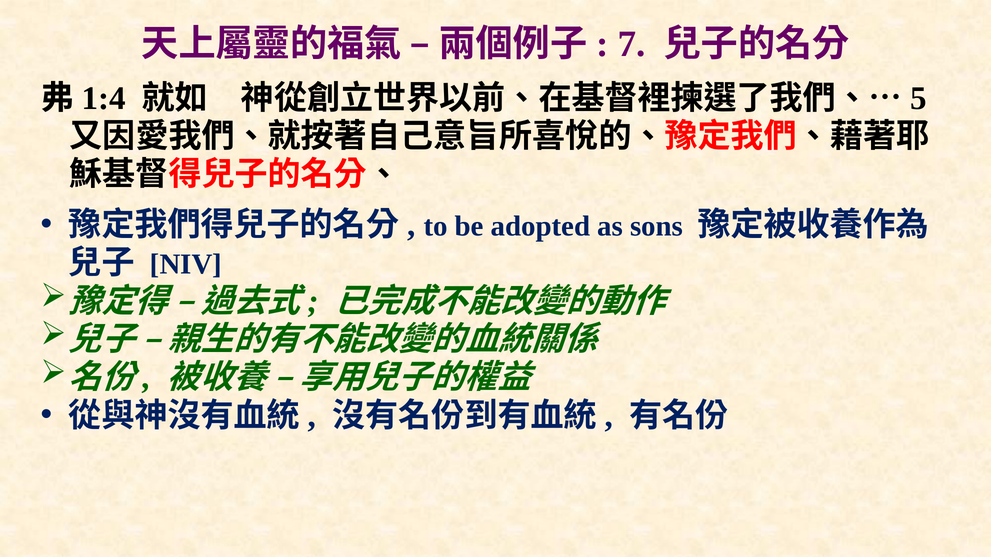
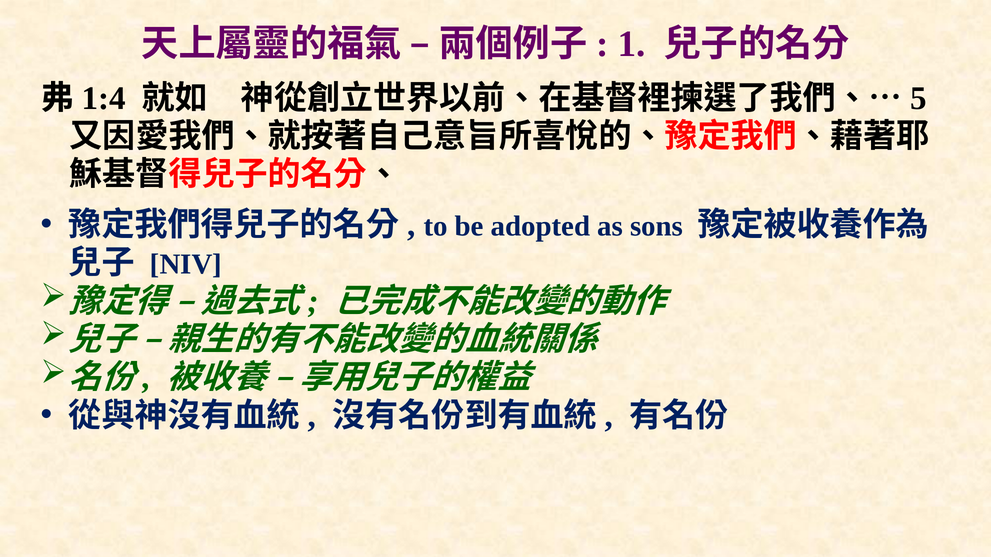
7: 7 -> 1
